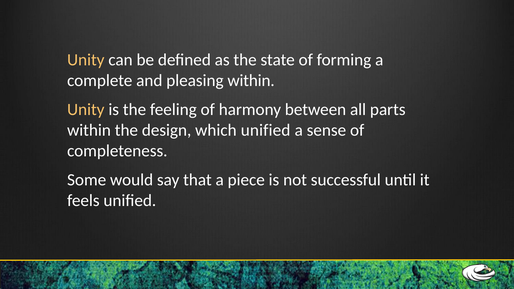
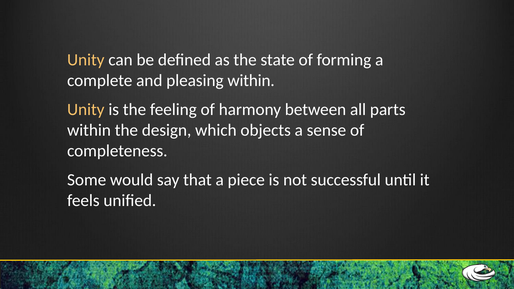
which unified: unified -> objects
